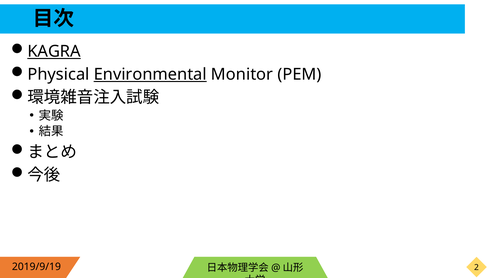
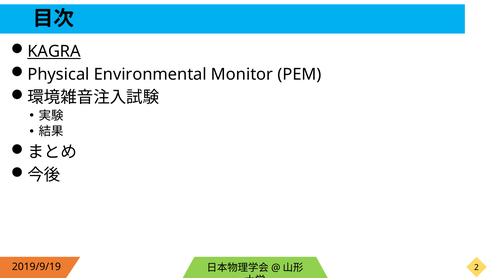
Environmental underline: present -> none
